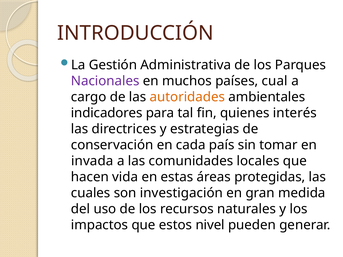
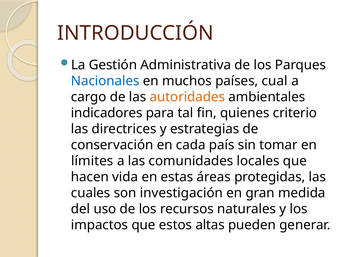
Nacionales colour: purple -> blue
interés: interés -> criterio
invada: invada -> límites
nivel: nivel -> altas
